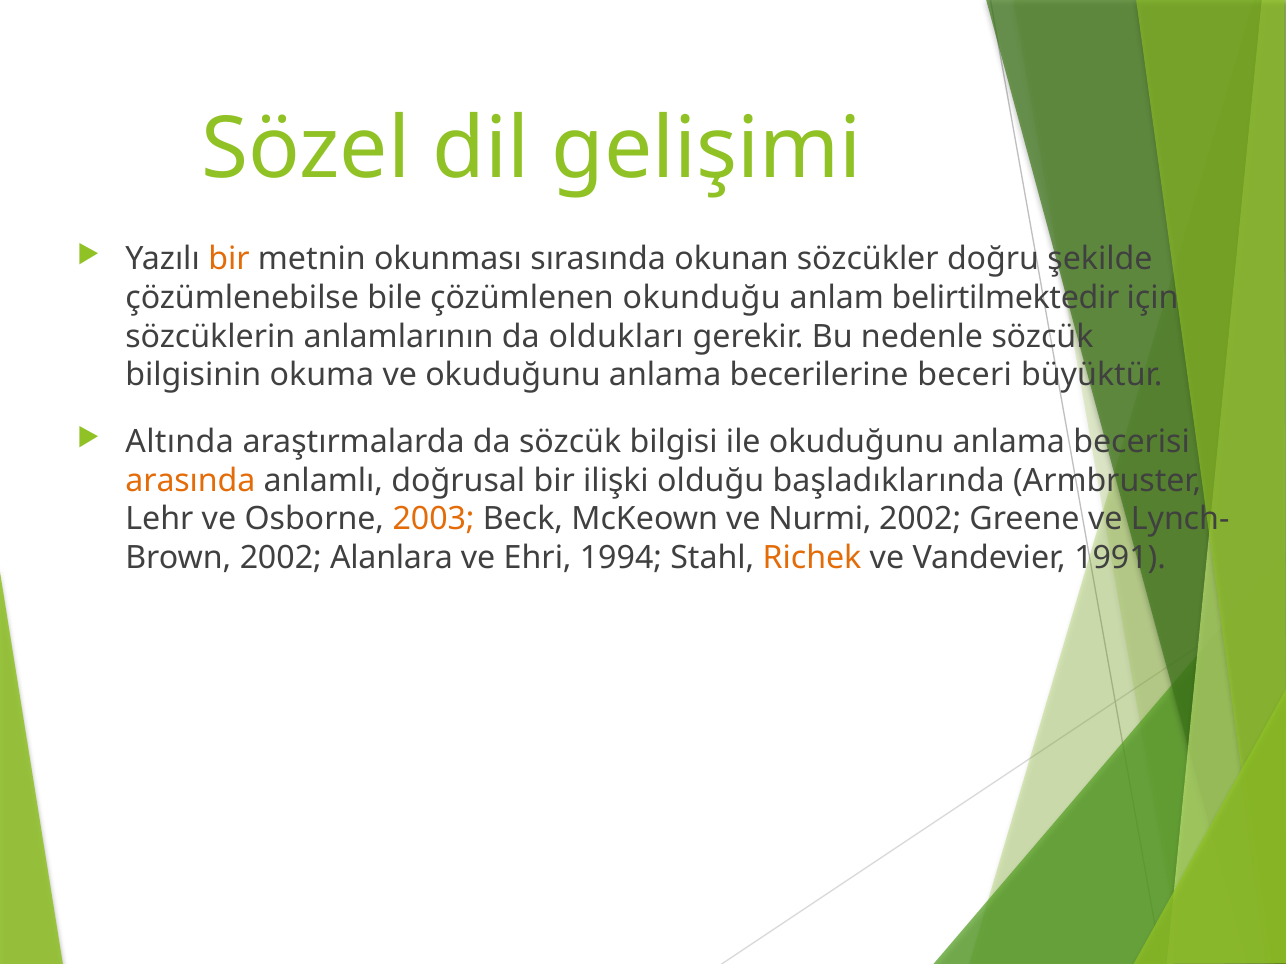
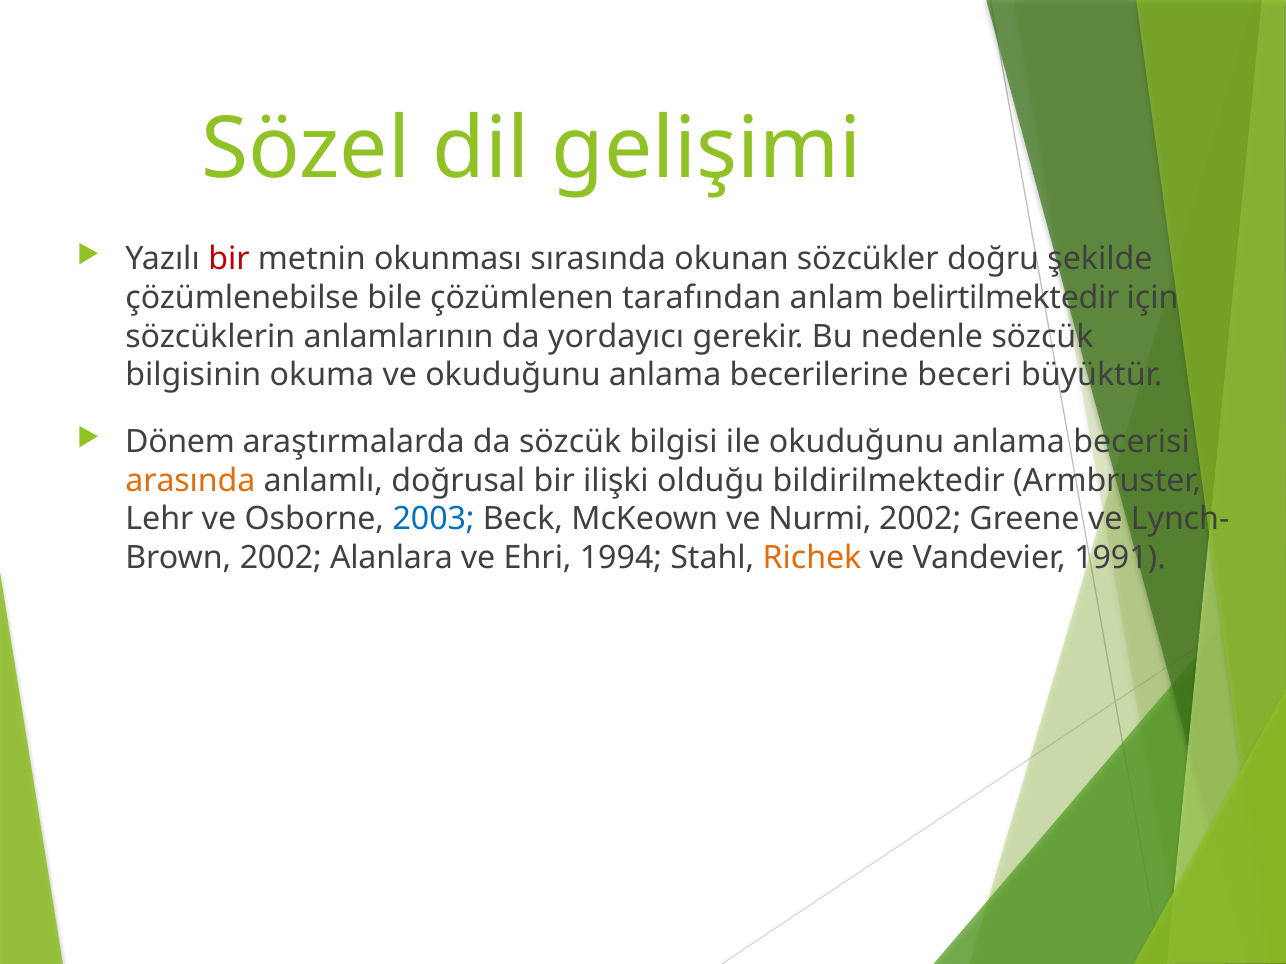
bir at (229, 260) colour: orange -> red
okunduğu: okunduğu -> tarafından
oldukları: oldukları -> yordayıcı
Altında: Altında -> Dönem
başladıklarında: başladıklarında -> bildirilmektedir
2003 colour: orange -> blue
